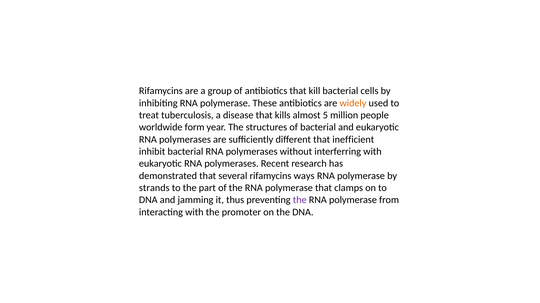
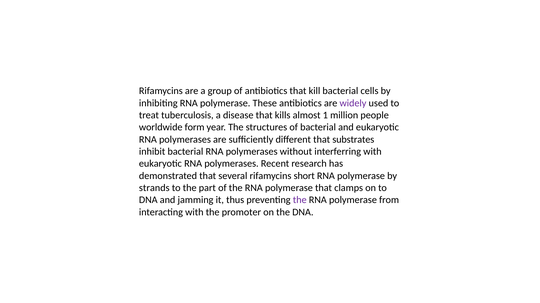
widely colour: orange -> purple
5: 5 -> 1
inefficient: inefficient -> substrates
ways: ways -> short
